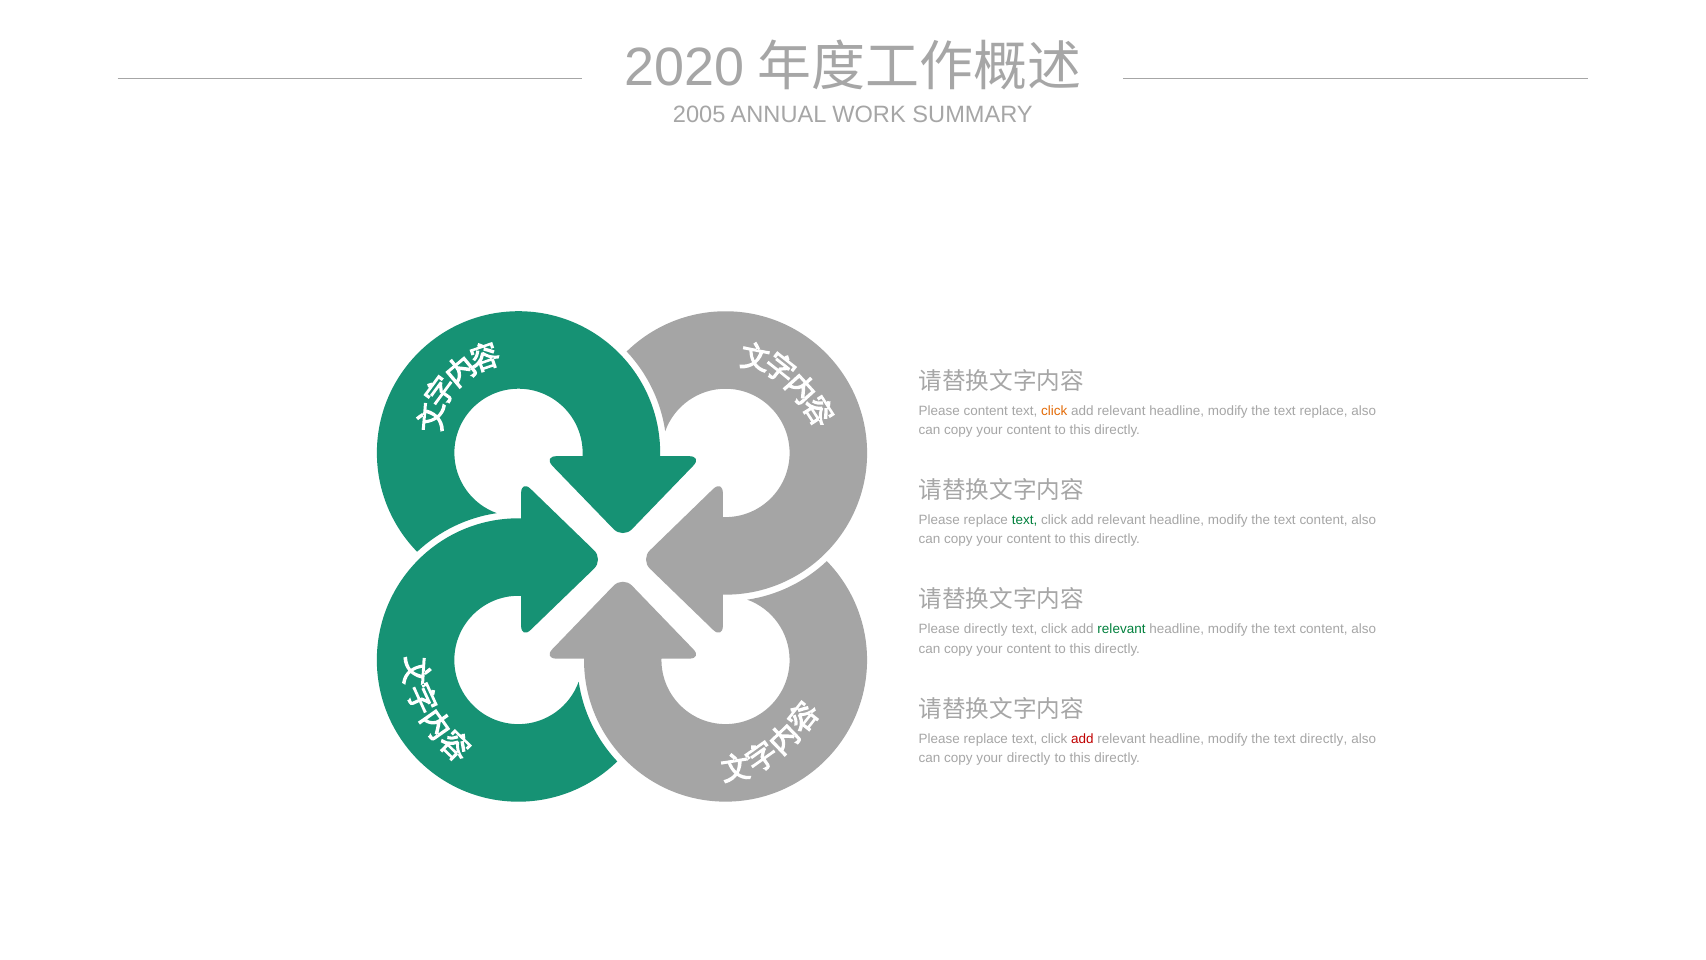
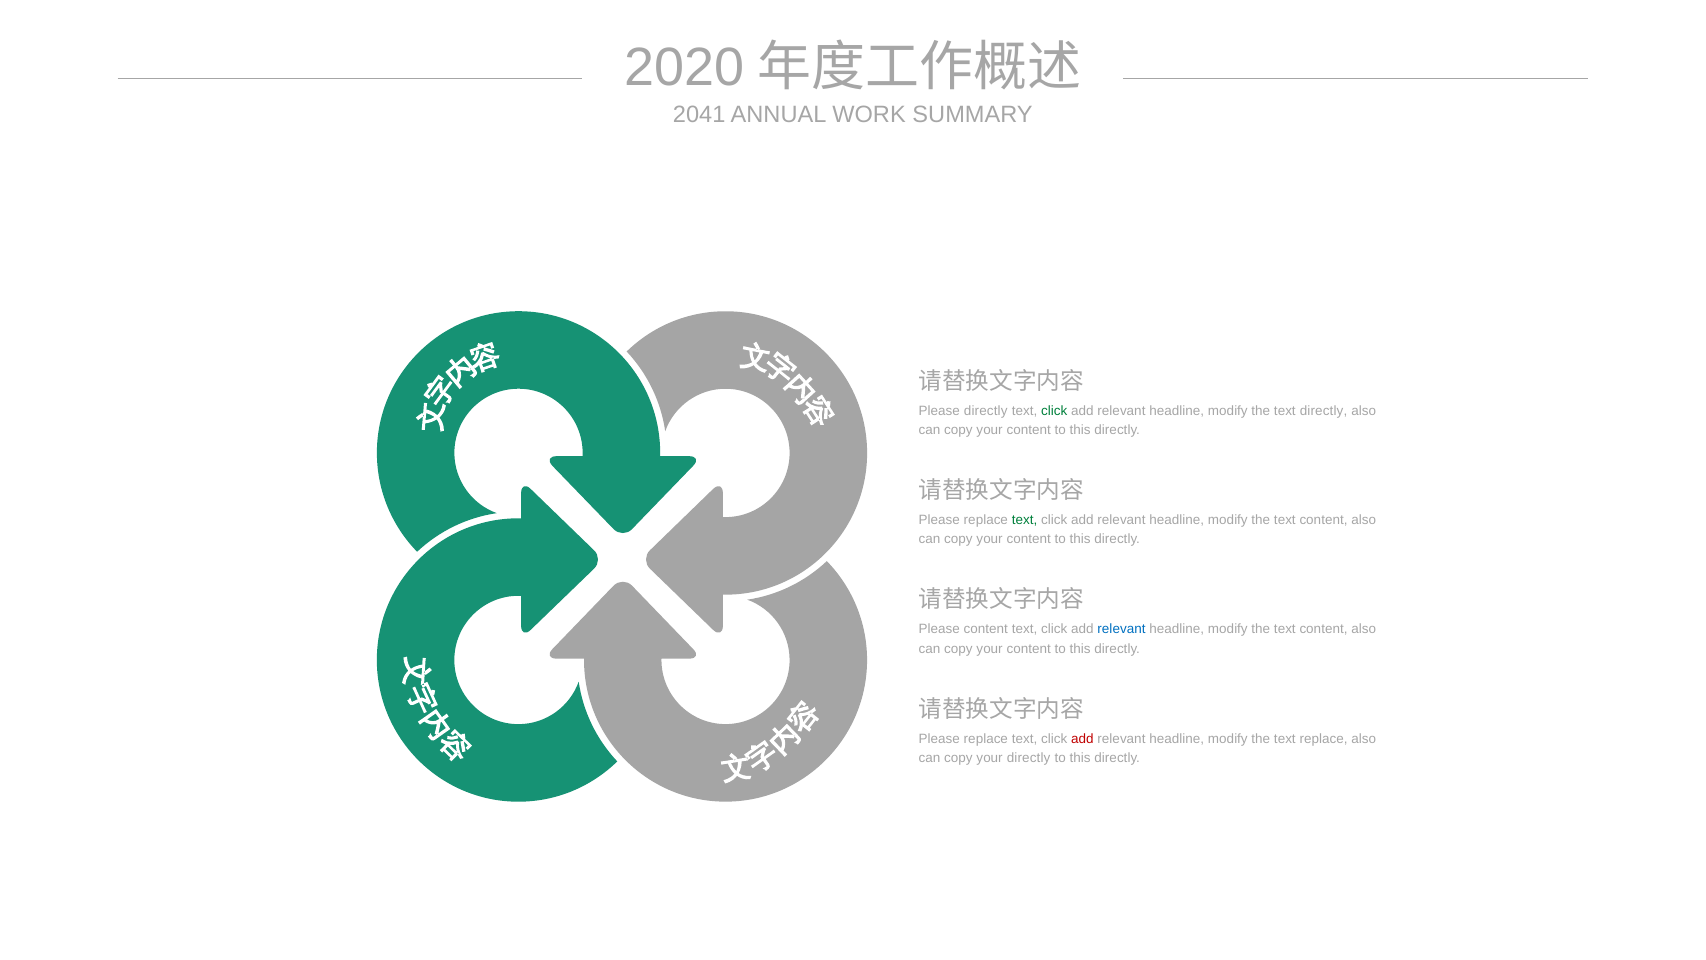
2005: 2005 -> 2041
Please content: content -> directly
click at (1054, 411) colour: orange -> green
text replace: replace -> directly
Please directly: directly -> content
relevant at (1122, 629) colour: green -> blue
text directly: directly -> replace
